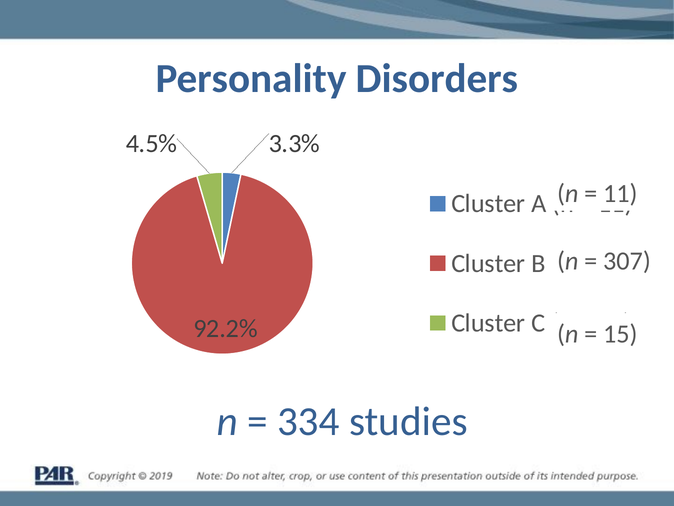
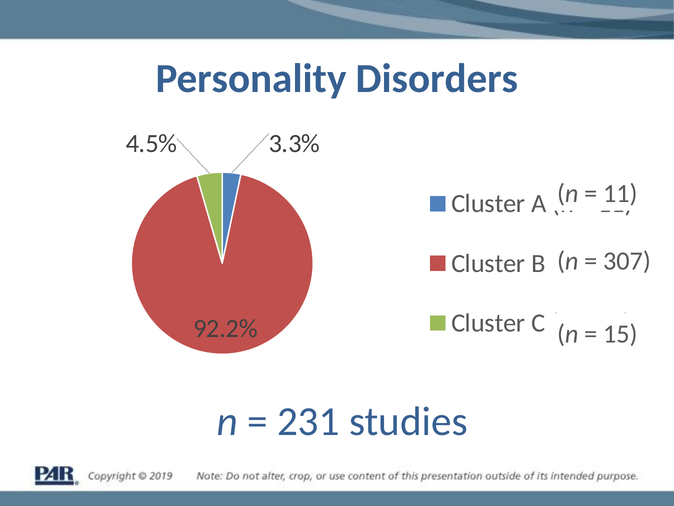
334: 334 -> 231
